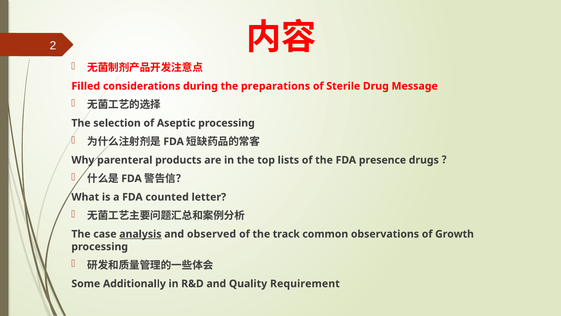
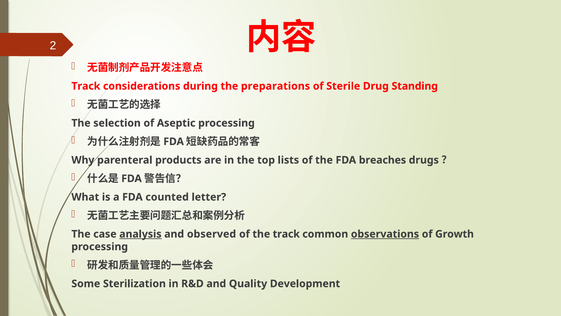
Filled at (86, 86): Filled -> Track
Message: Message -> Standing
presence: presence -> breaches
observations underline: none -> present
Additionally: Additionally -> Sterilization
Requirement: Requirement -> Development
